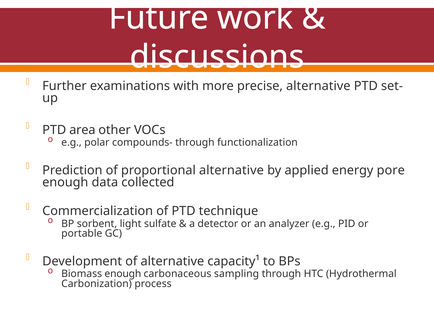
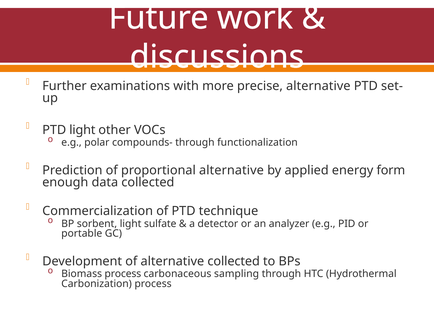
area at (82, 130): area -> light
pore: pore -> form
alternative capacity¹: capacity¹ -> collected
Biomass enough: enough -> process
